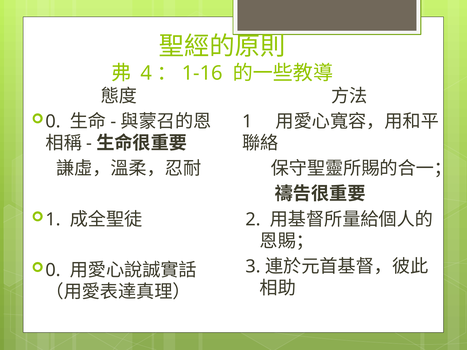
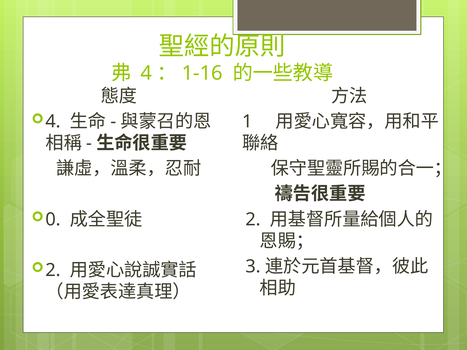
0 at (53, 122): 0 -> 4
1 at (53, 220): 1 -> 0
0 at (53, 270): 0 -> 2
